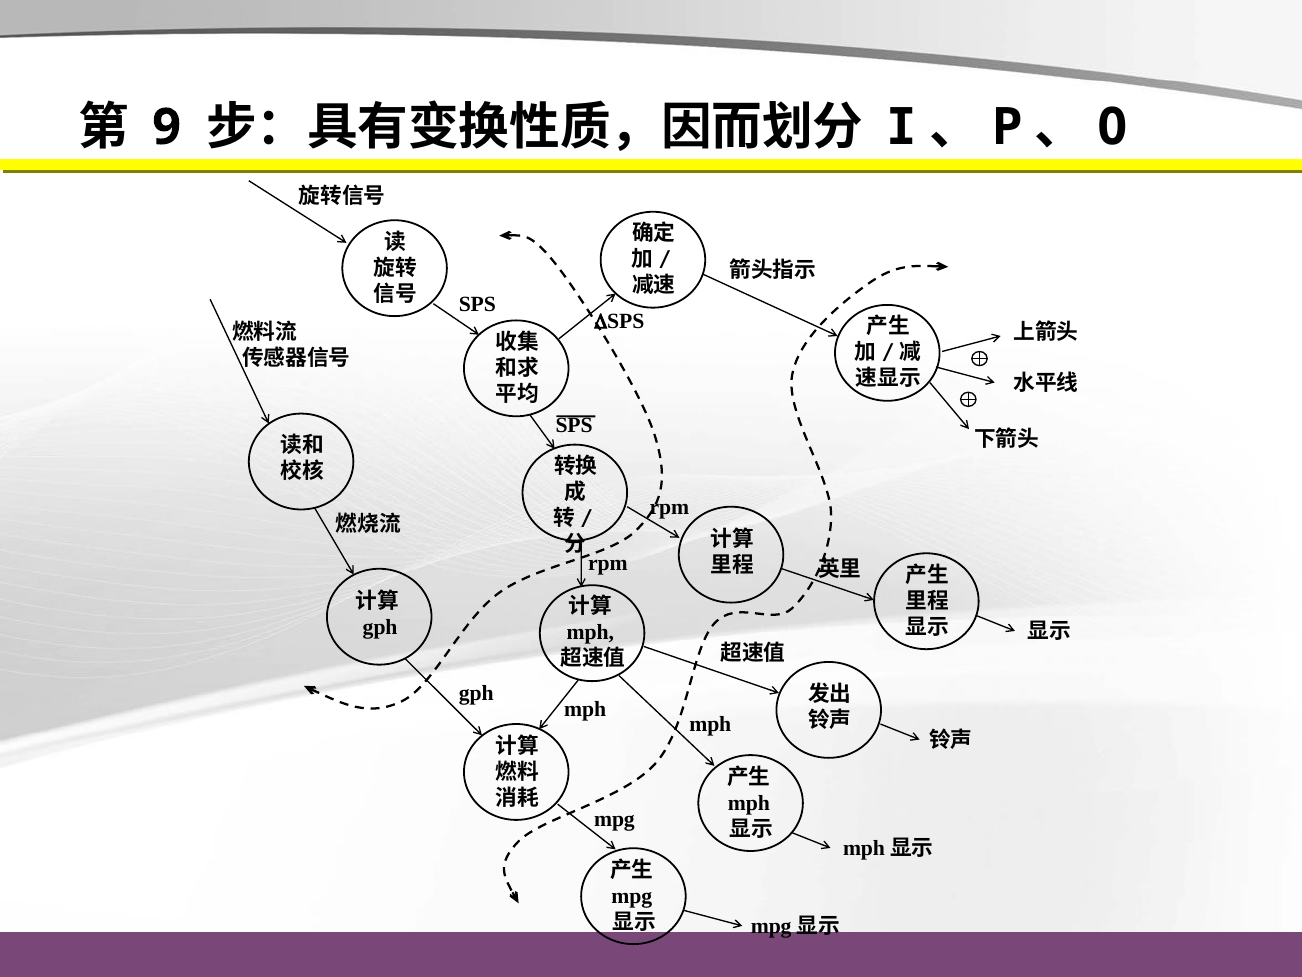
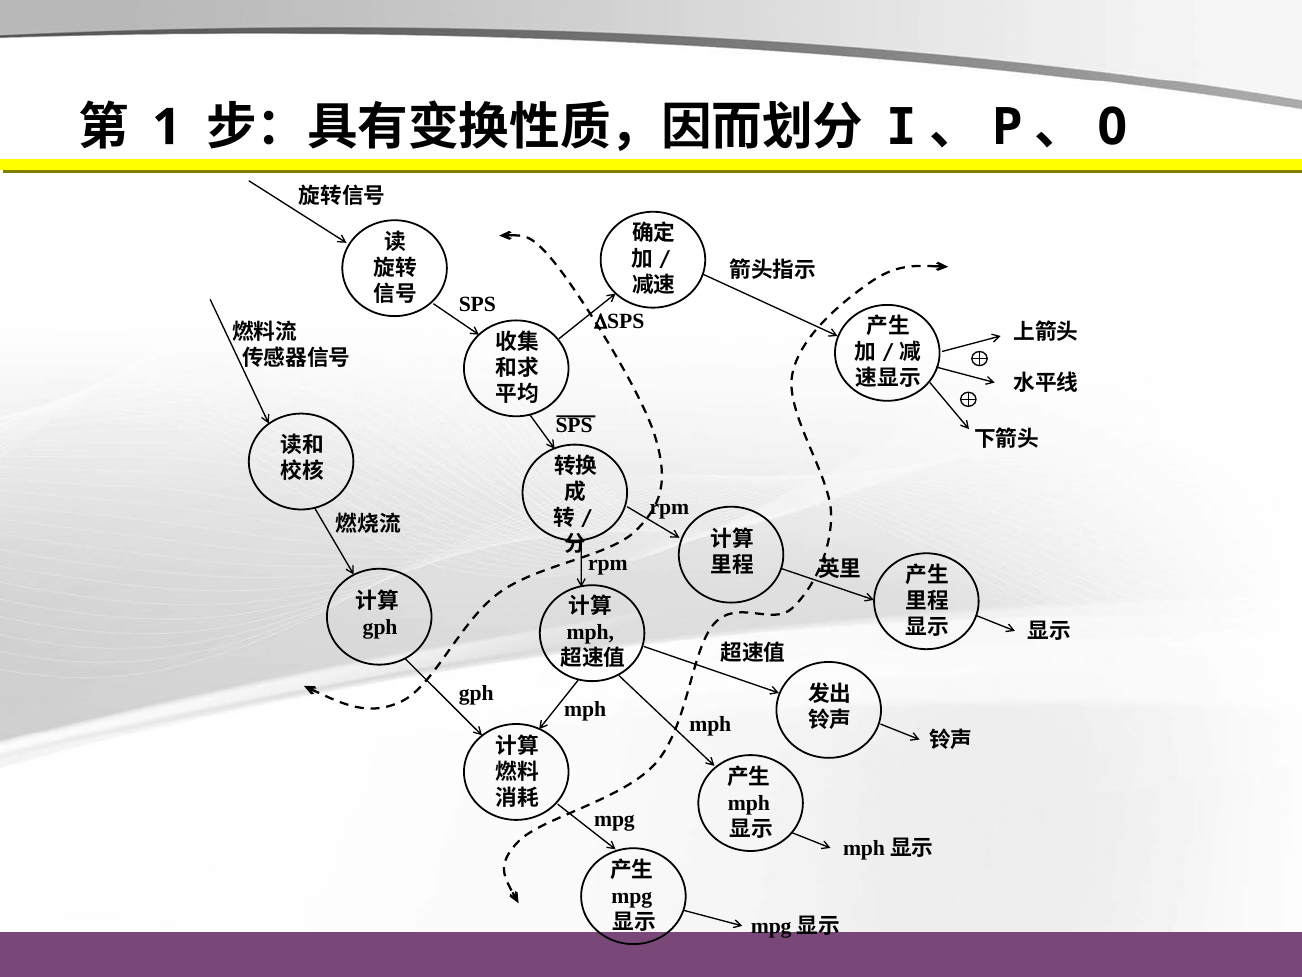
9: 9 -> 1
